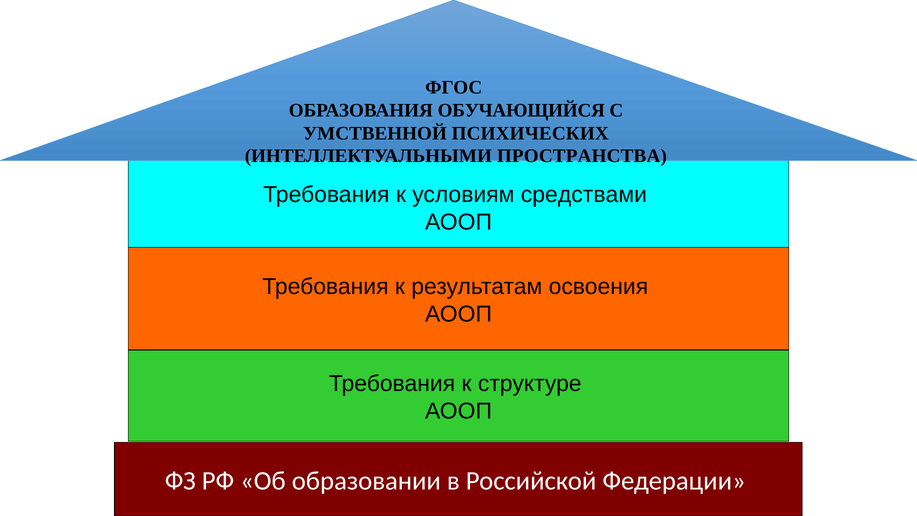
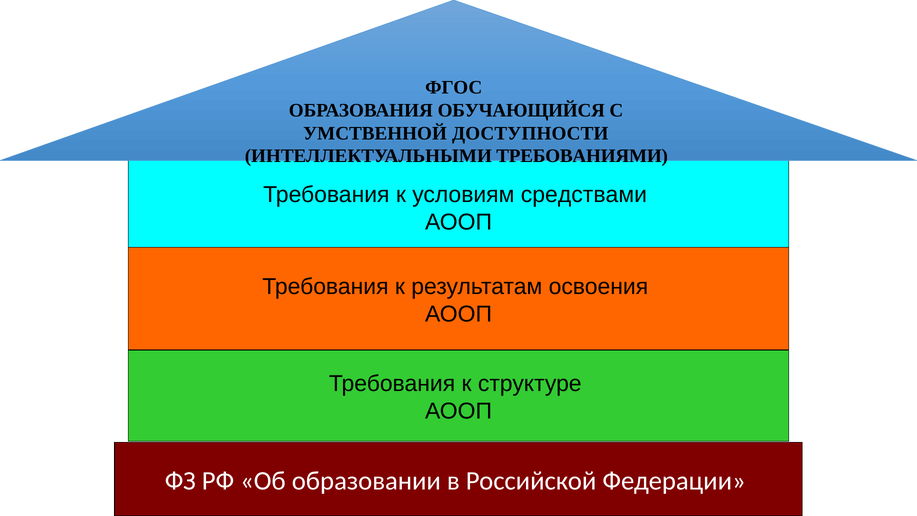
ПСИХИЧЕСКИХ: ПСИХИЧЕСКИХ -> ДОСТУПНОСТИ
ПРОСТРАНСТВА: ПРОСТРАНСТВА -> ТРЕБОВАНИЯМИ
